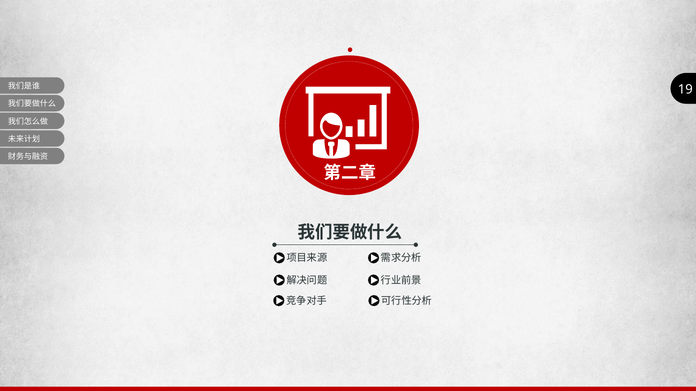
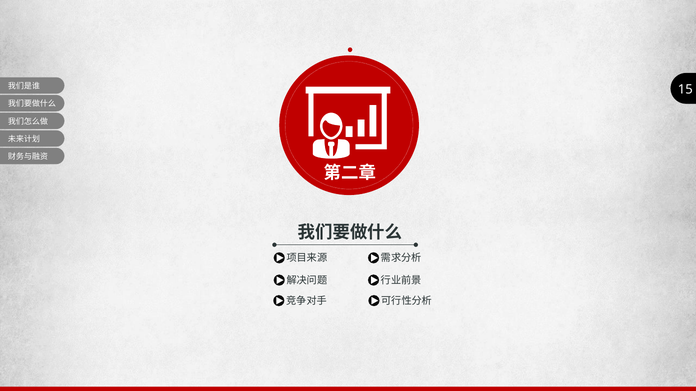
19: 19 -> 15
